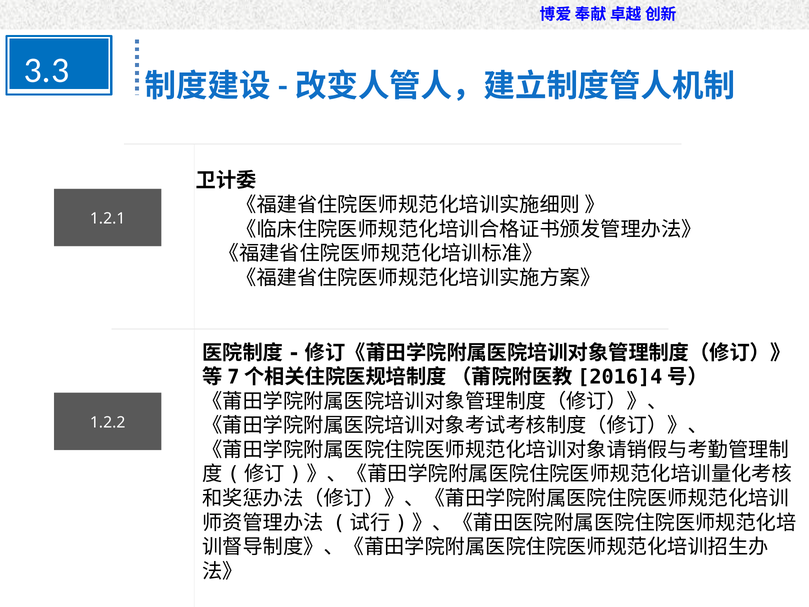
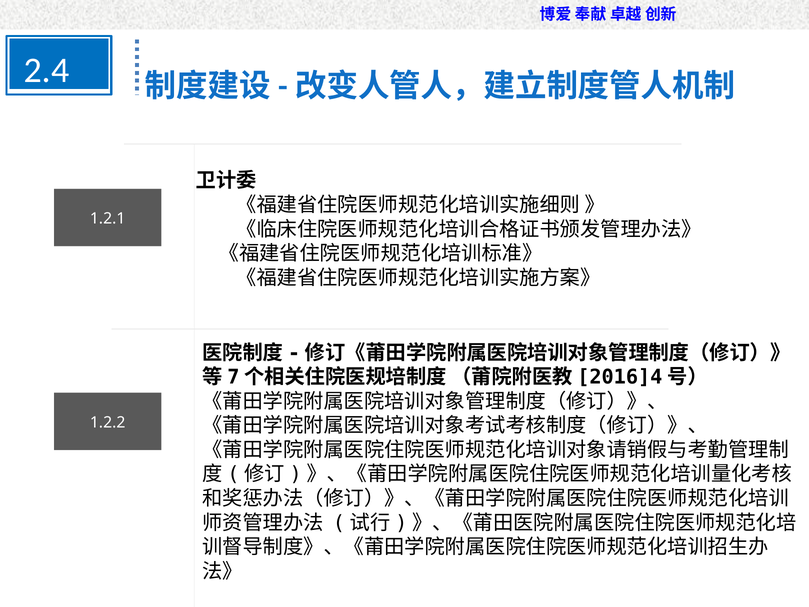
3.3: 3.3 -> 2.4
